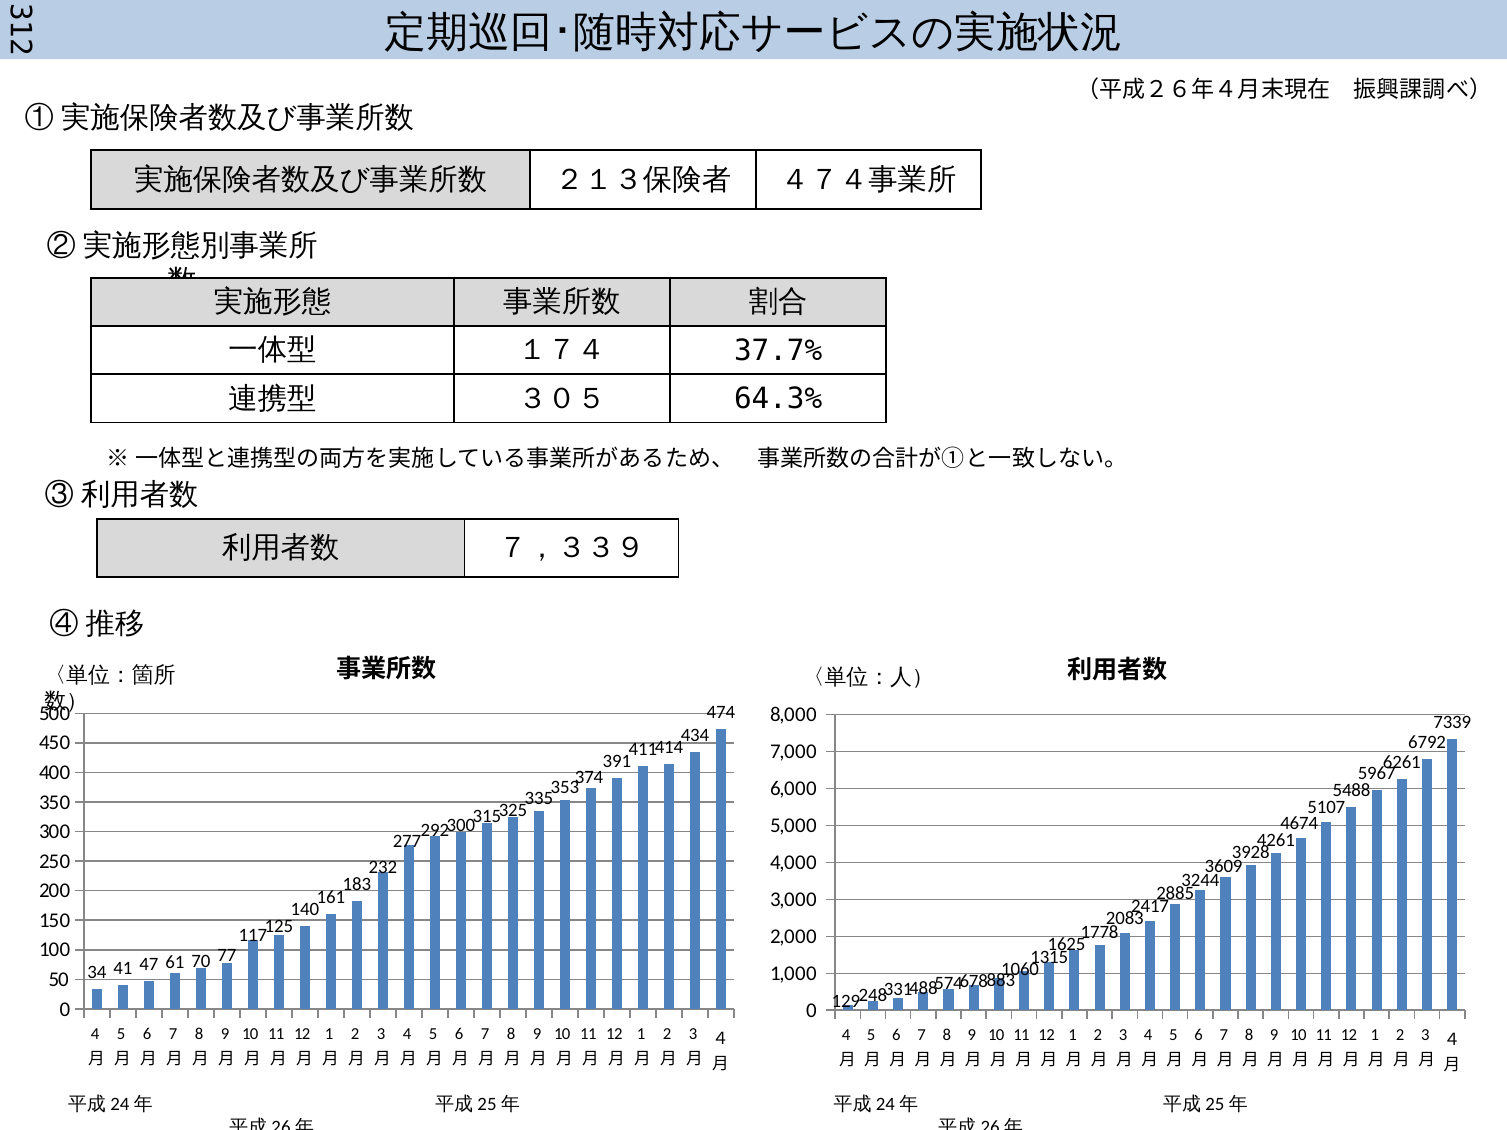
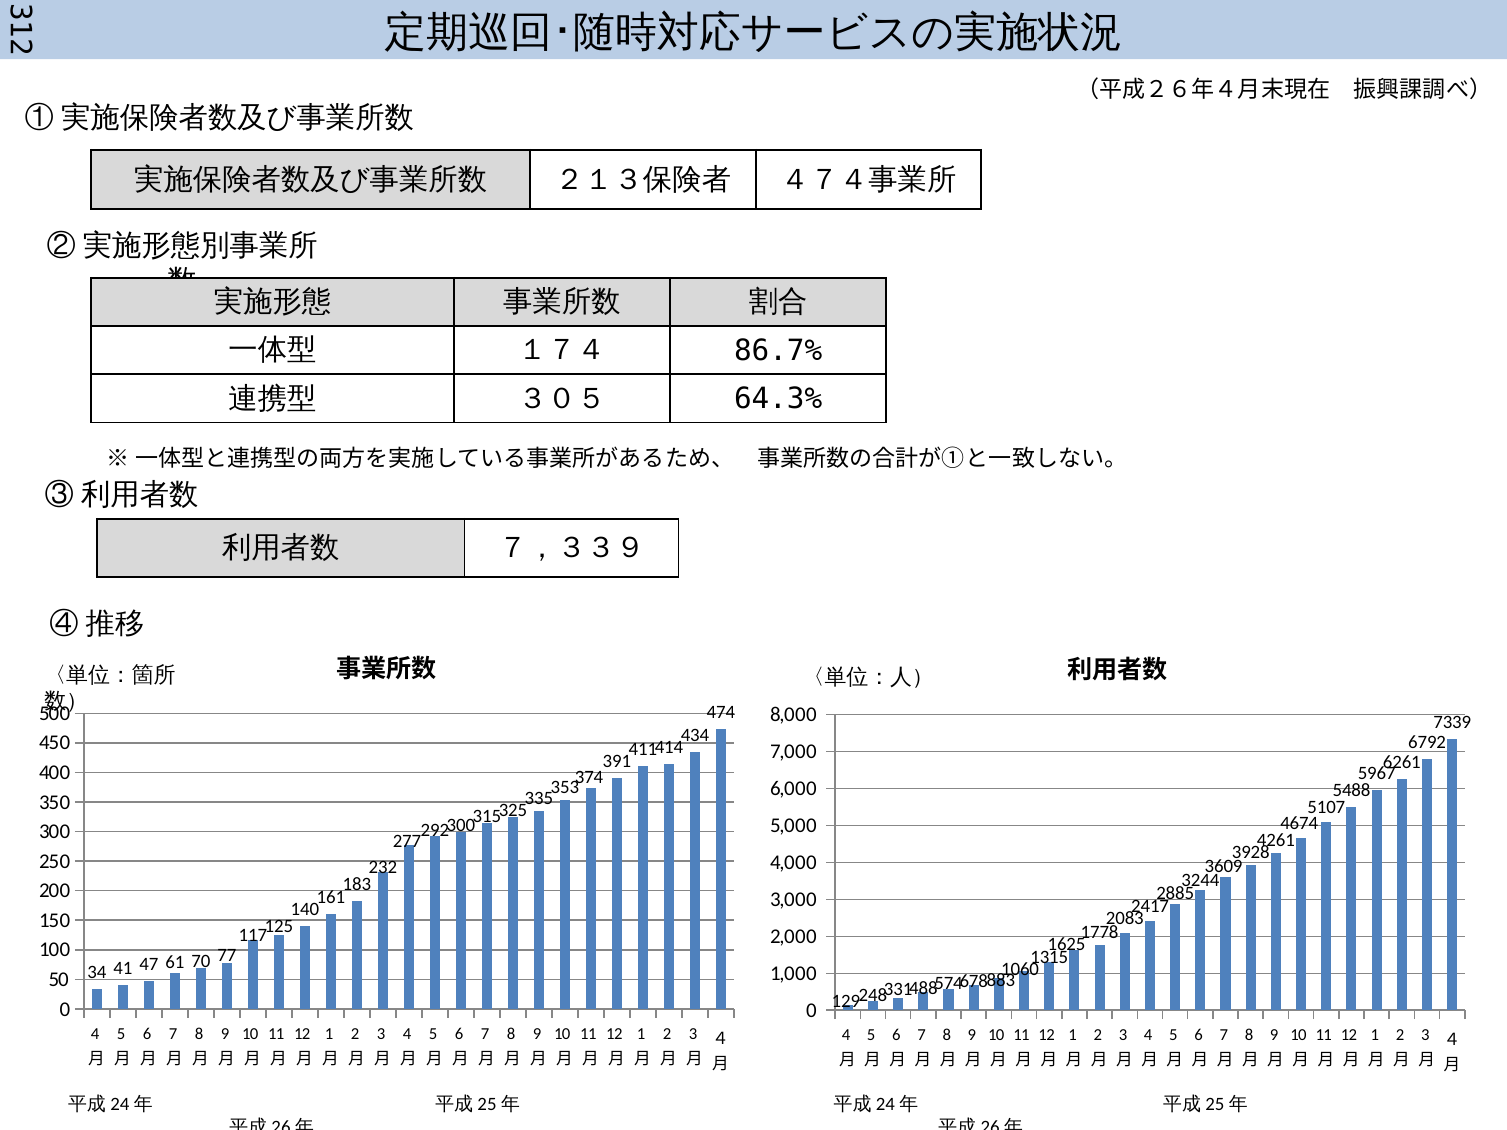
37.7%: 37.7% -> 86.7%
